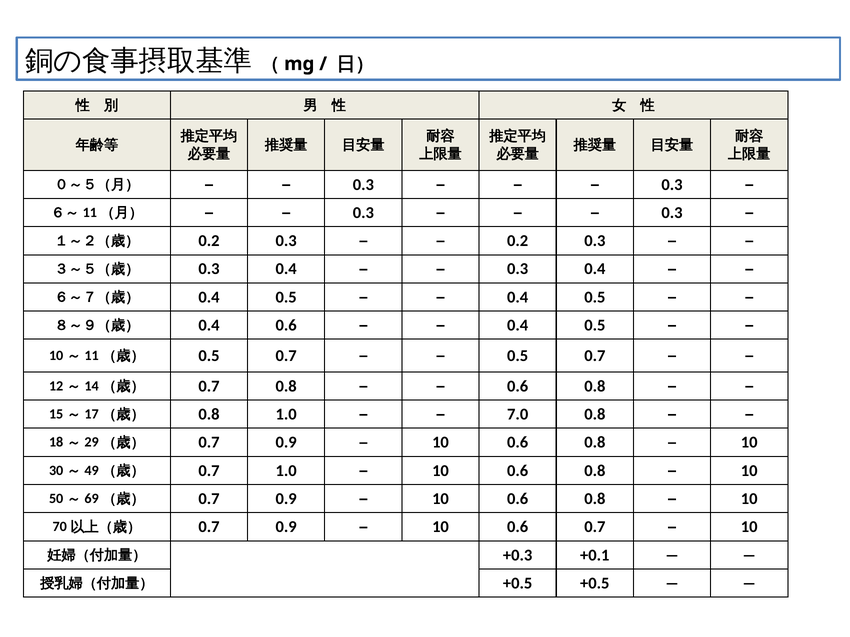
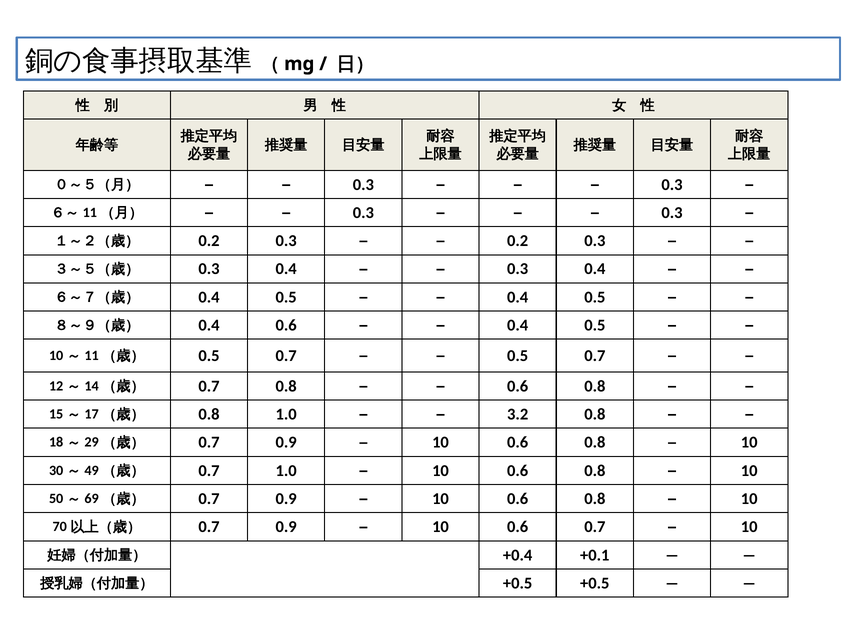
7.0: 7.0 -> 3.2
+0.3: +0.3 -> +0.4
